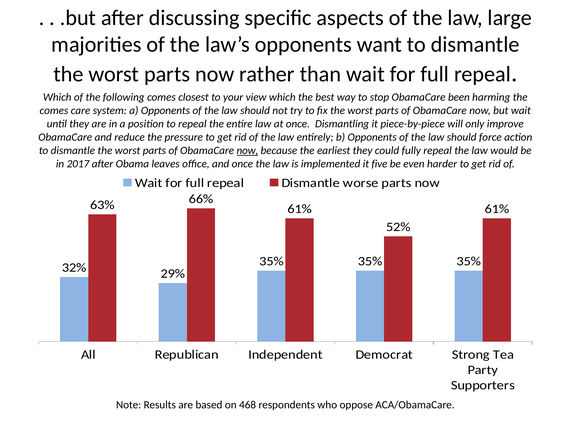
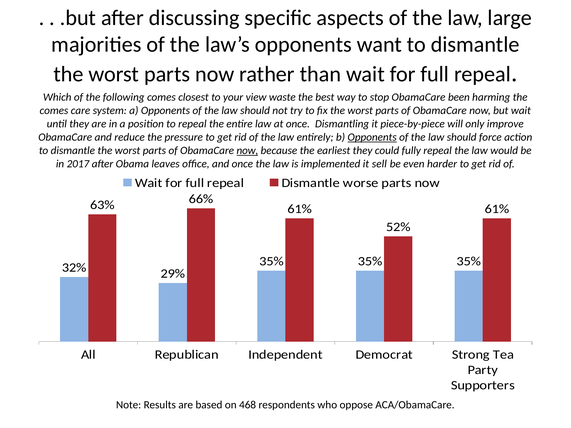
view which: which -> waste
Opponents at (372, 137) underline: none -> present
five: five -> sell
